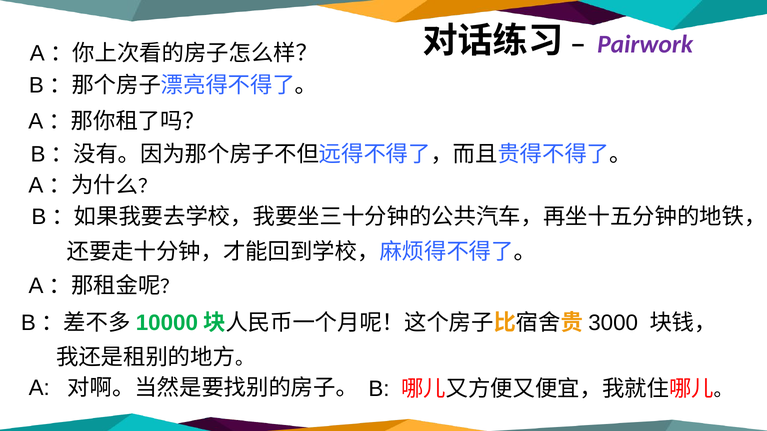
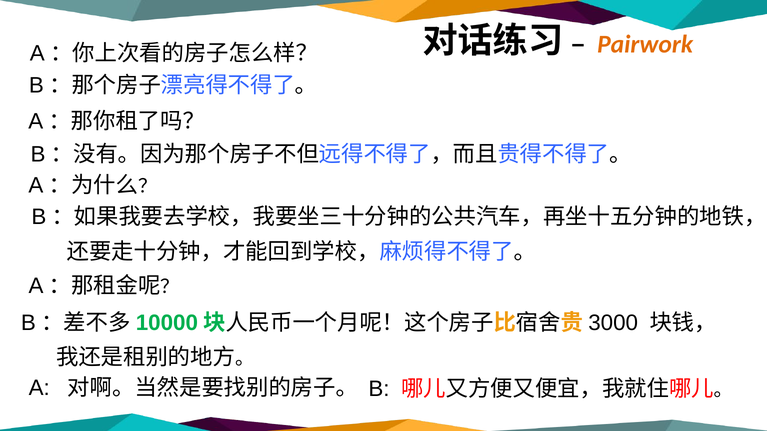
Pairwork colour: purple -> orange
